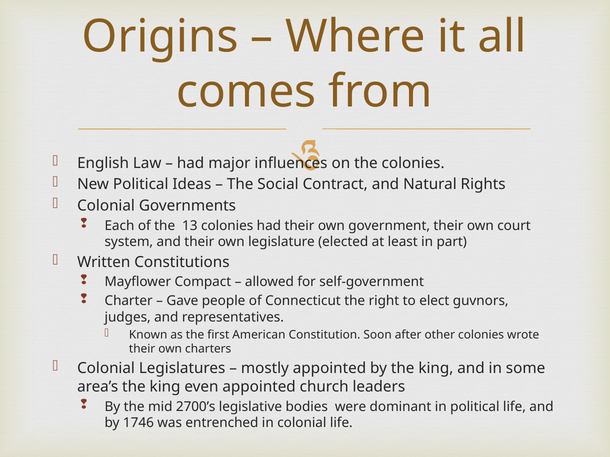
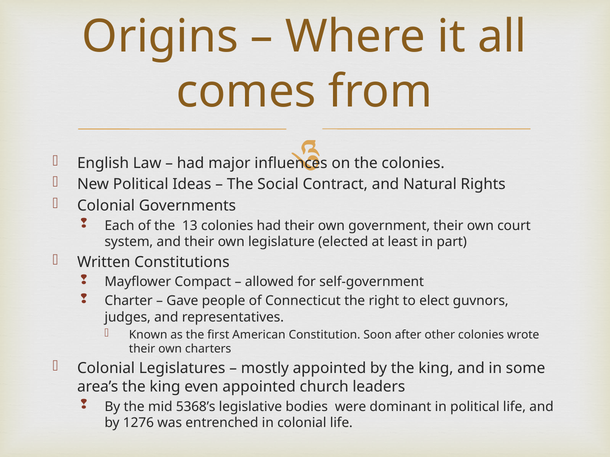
2700’s: 2700’s -> 5368’s
1746: 1746 -> 1276
